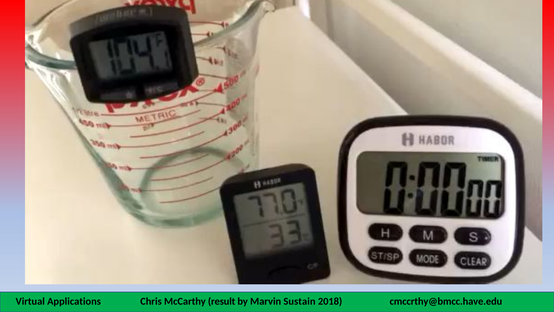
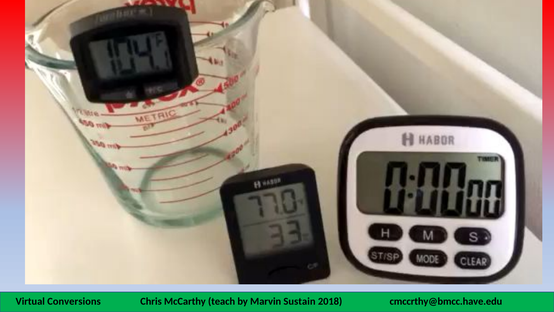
Applications: Applications -> Conversions
result: result -> teach
